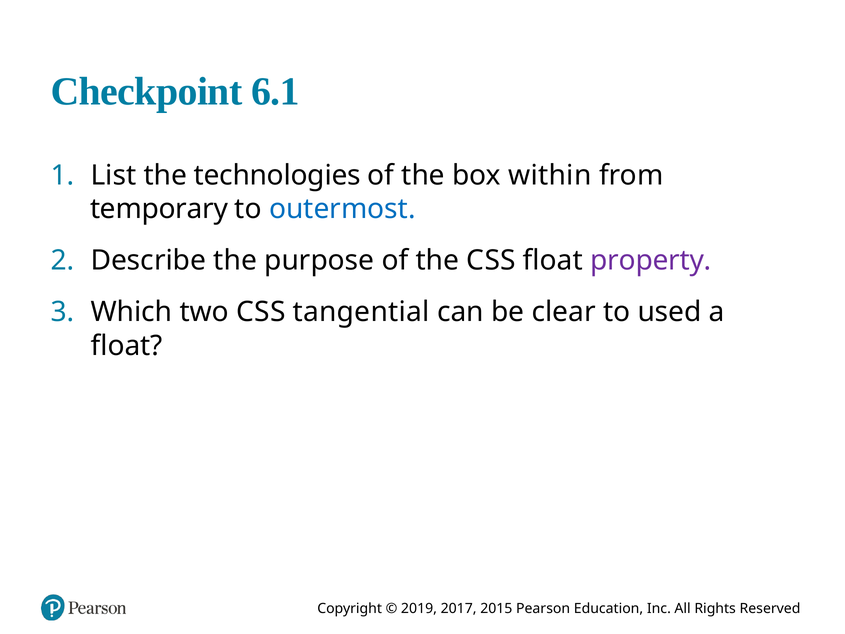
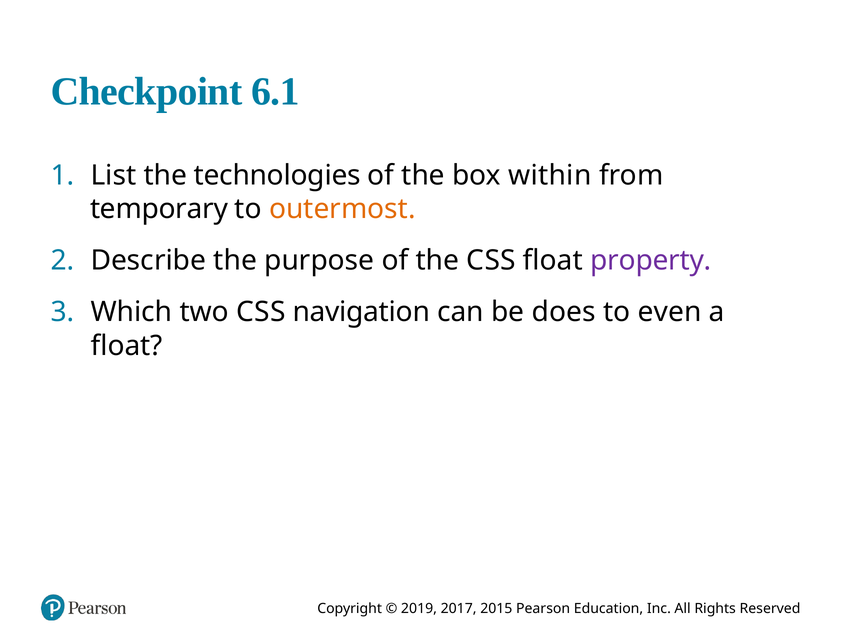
outermost colour: blue -> orange
tangential: tangential -> navigation
clear: clear -> does
used: used -> even
